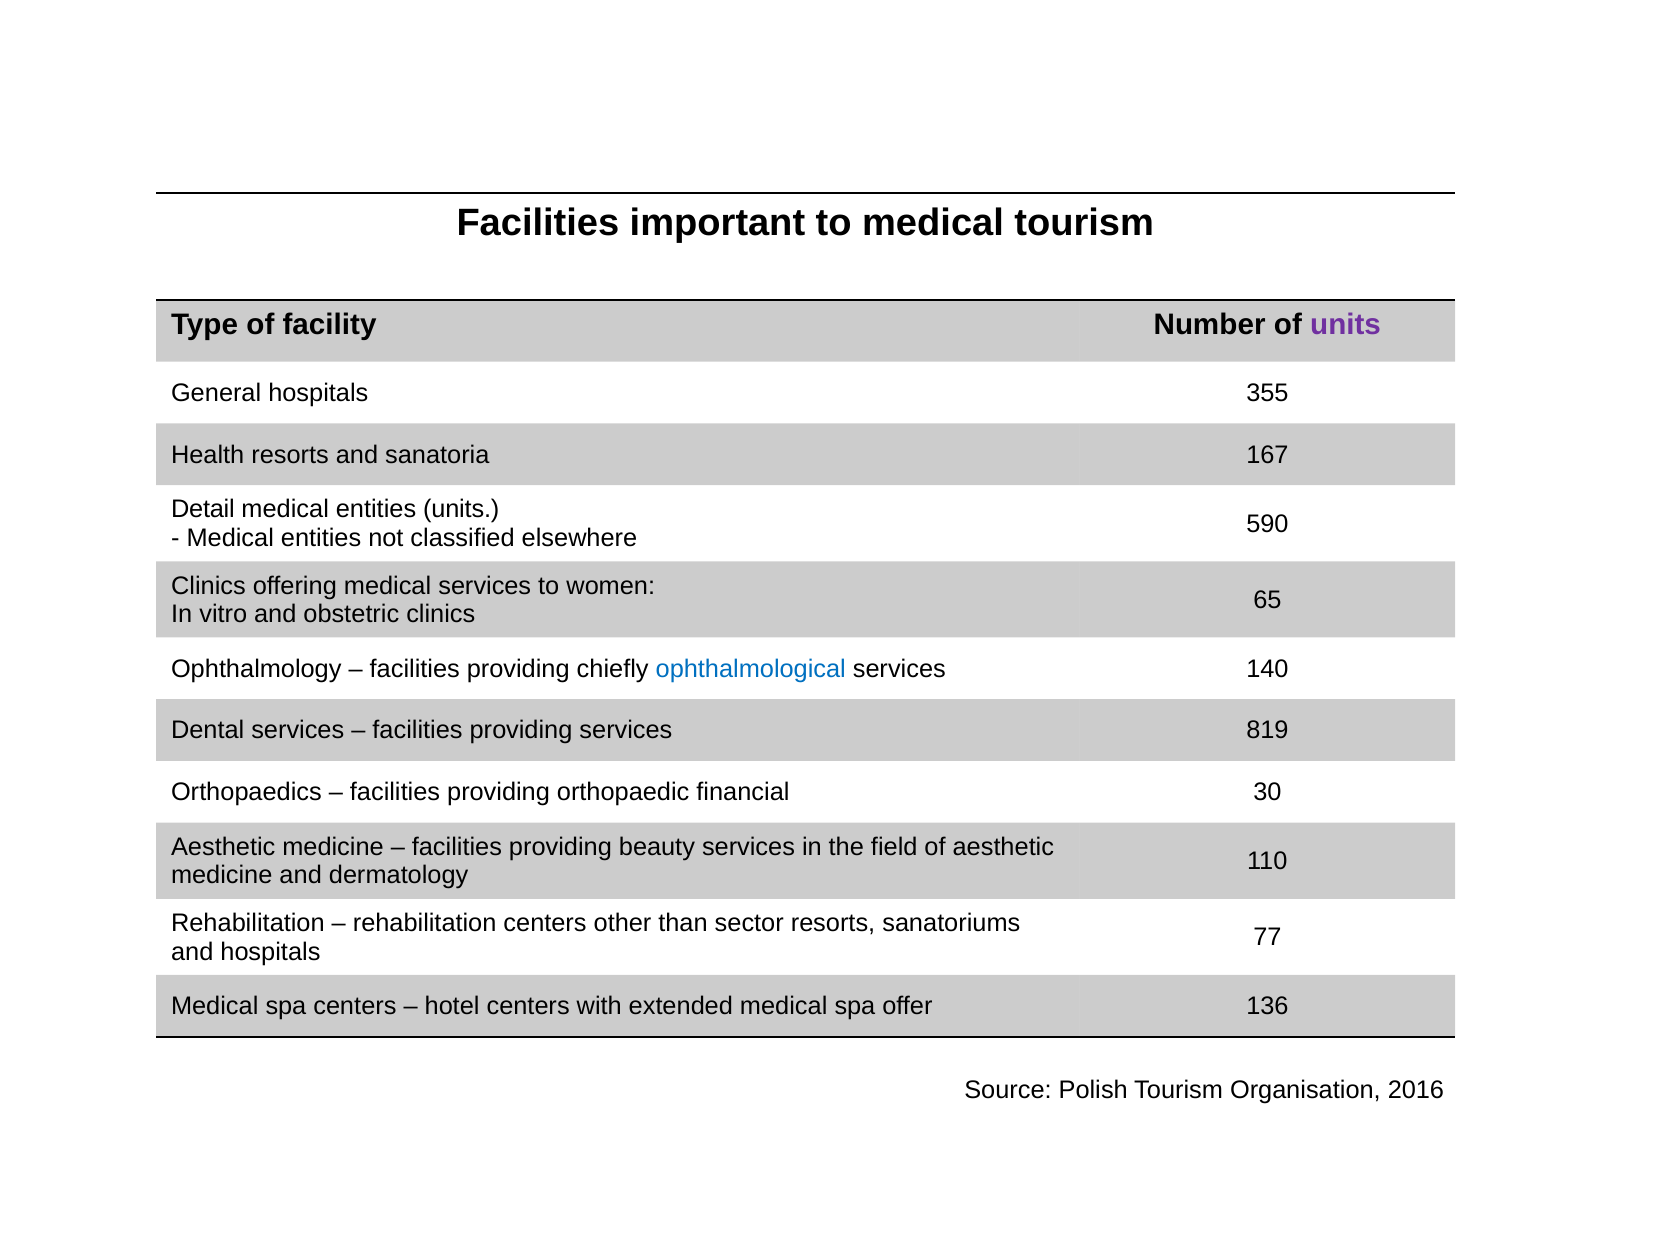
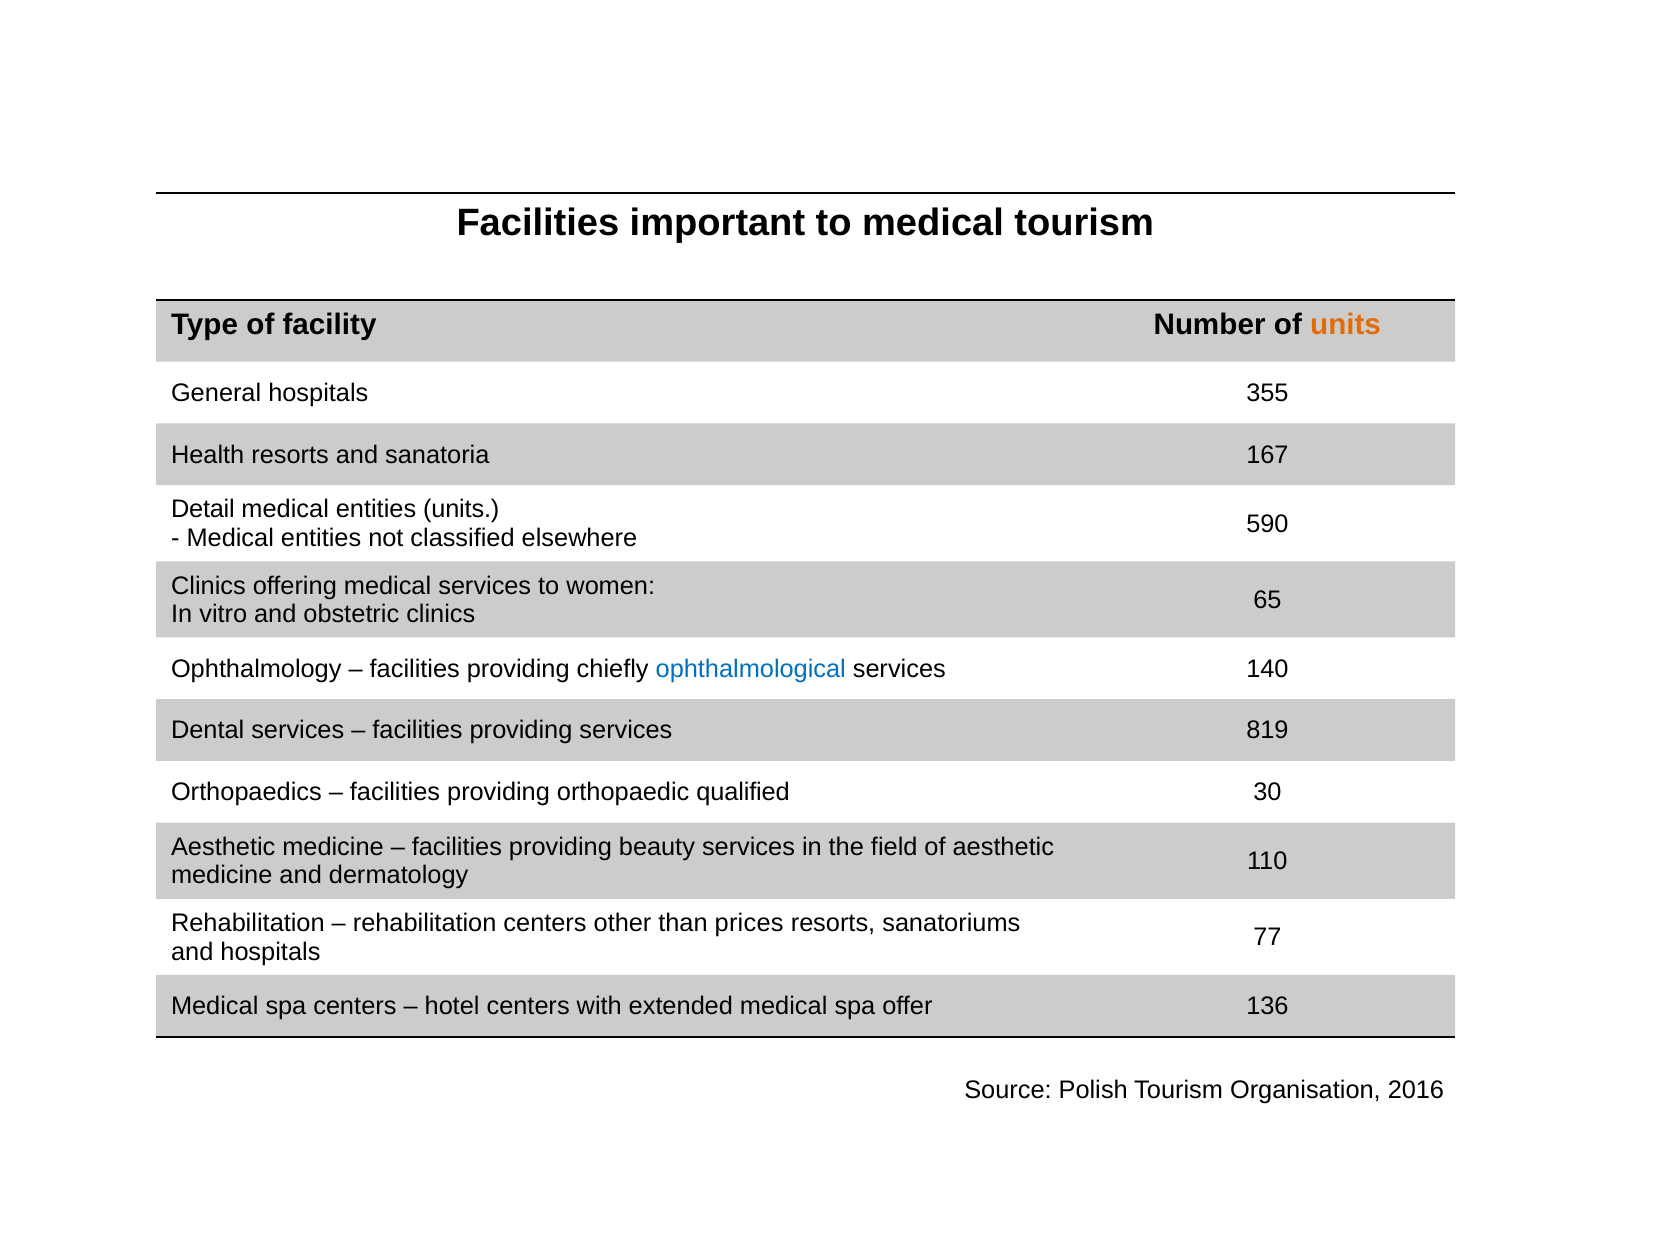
units at (1346, 325) colour: purple -> orange
financial: financial -> qualified
sector: sector -> prices
